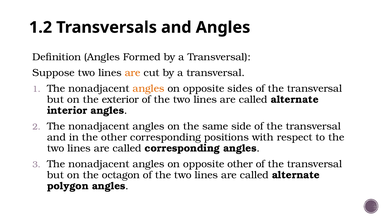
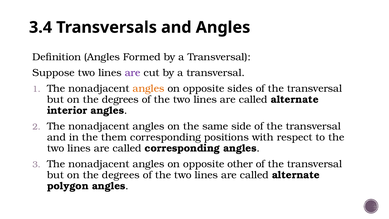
1.2: 1.2 -> 3.4
are at (133, 73) colour: orange -> purple
exterior at (120, 100): exterior -> degrees
the other: other -> them
octagon at (121, 175): octagon -> degrees
